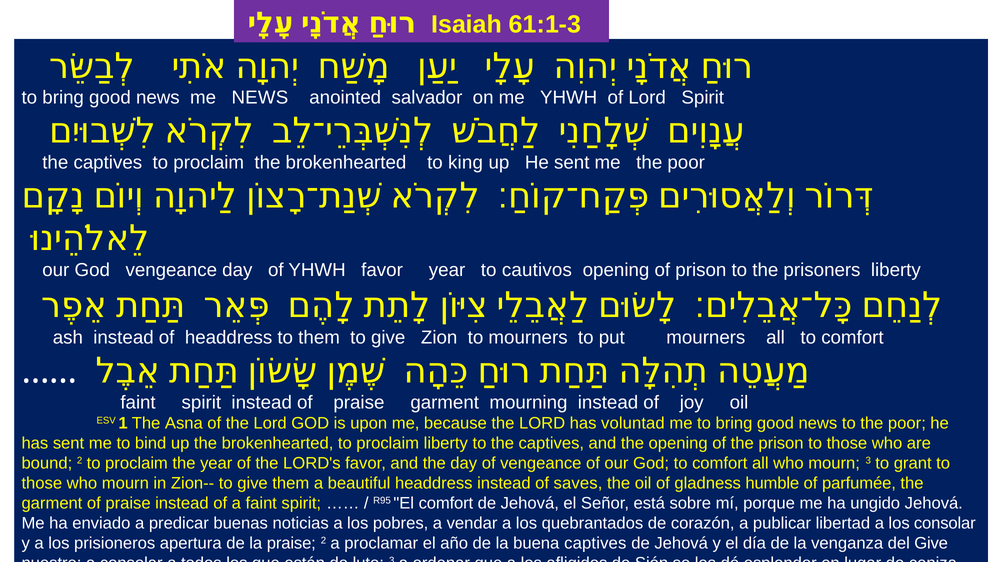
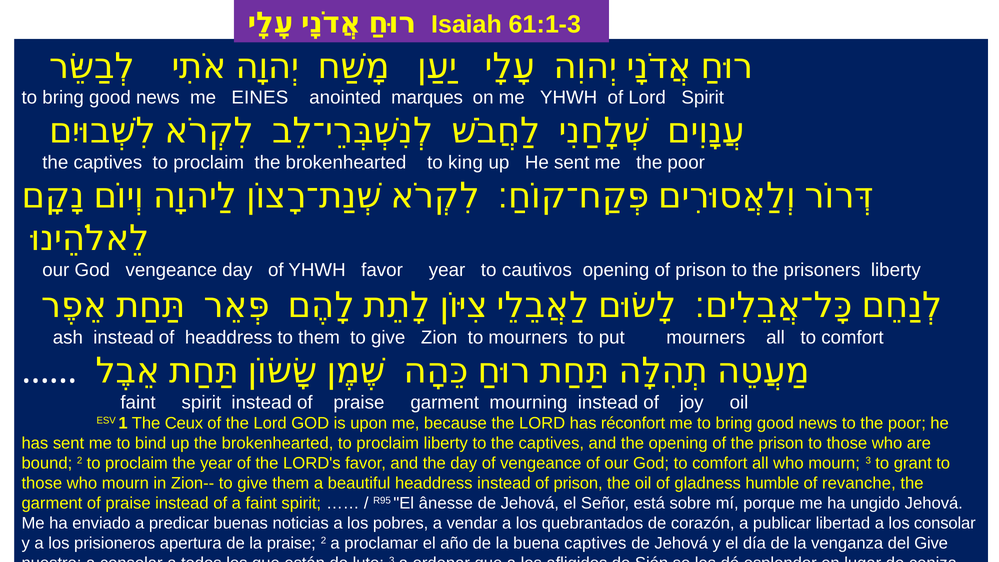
me NEWS: NEWS -> EINES
salvador: salvador -> marques
Asna: Asna -> Ceux
voluntad: voluntad -> réconfort
instead of saves: saves -> prison
parfumée: parfumée -> revanche
El comfort: comfort -> ânesse
